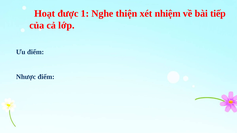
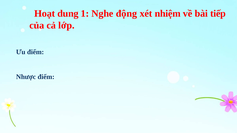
được: được -> dung
thiện: thiện -> động
